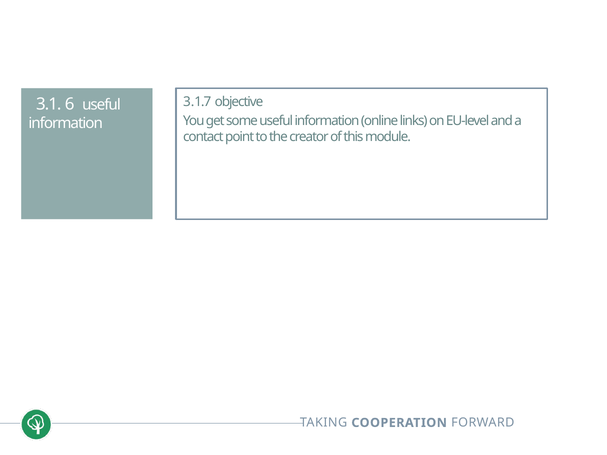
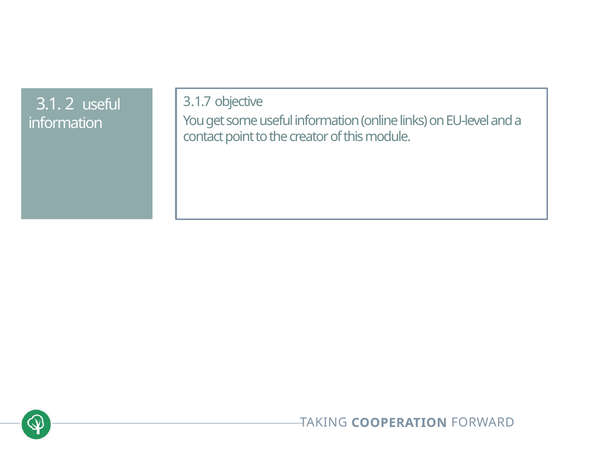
6: 6 -> 2
